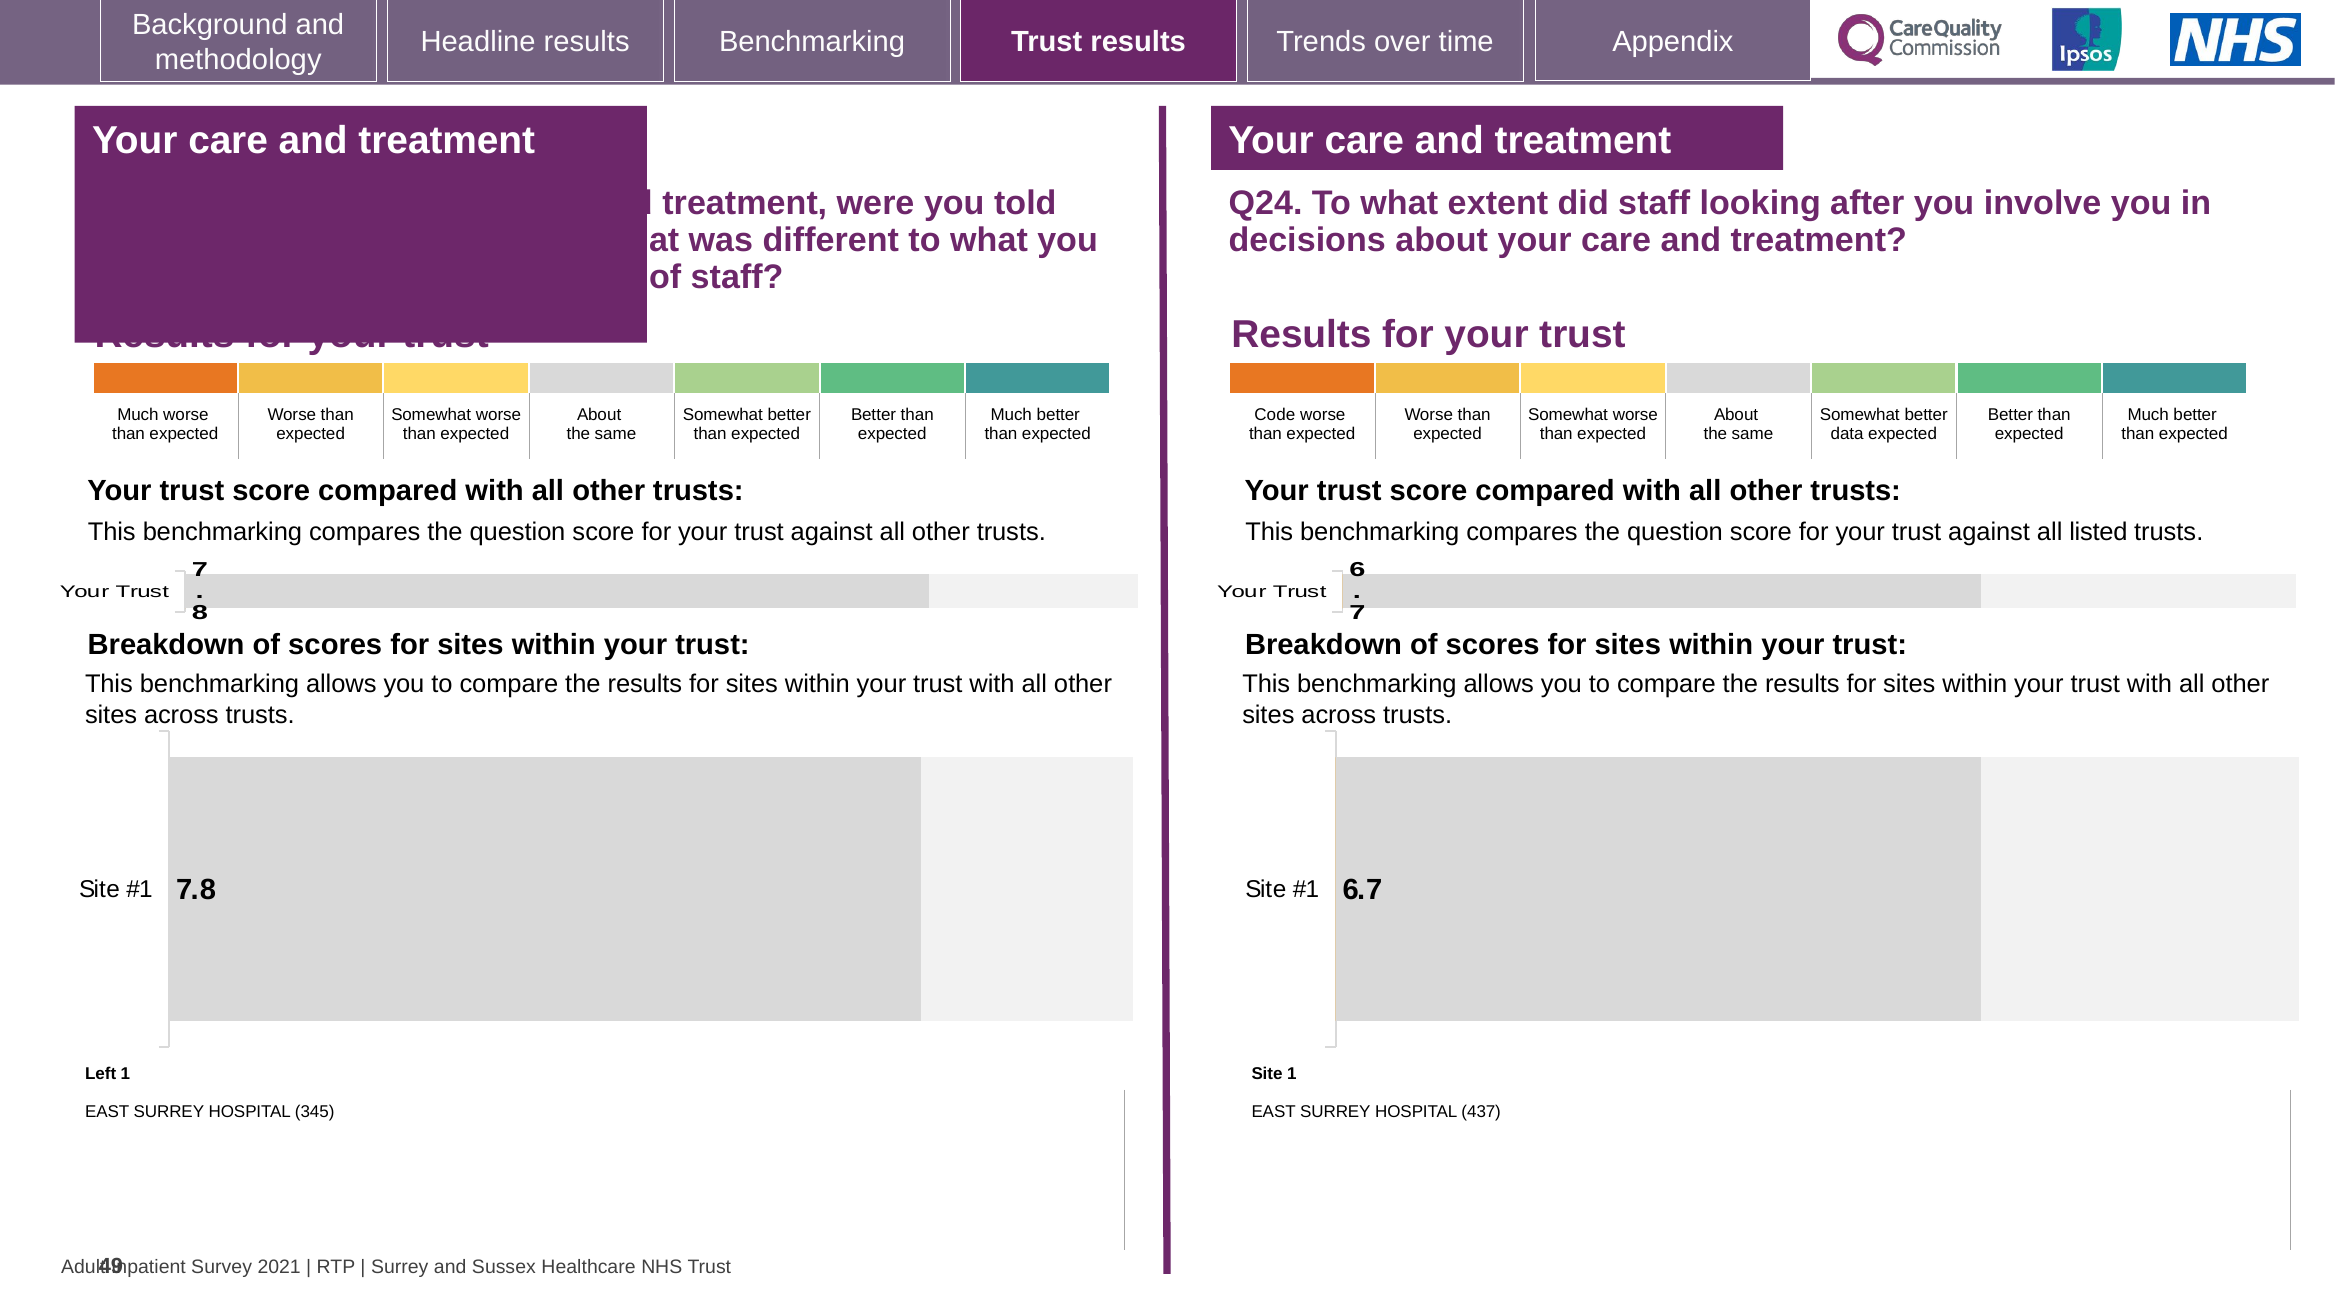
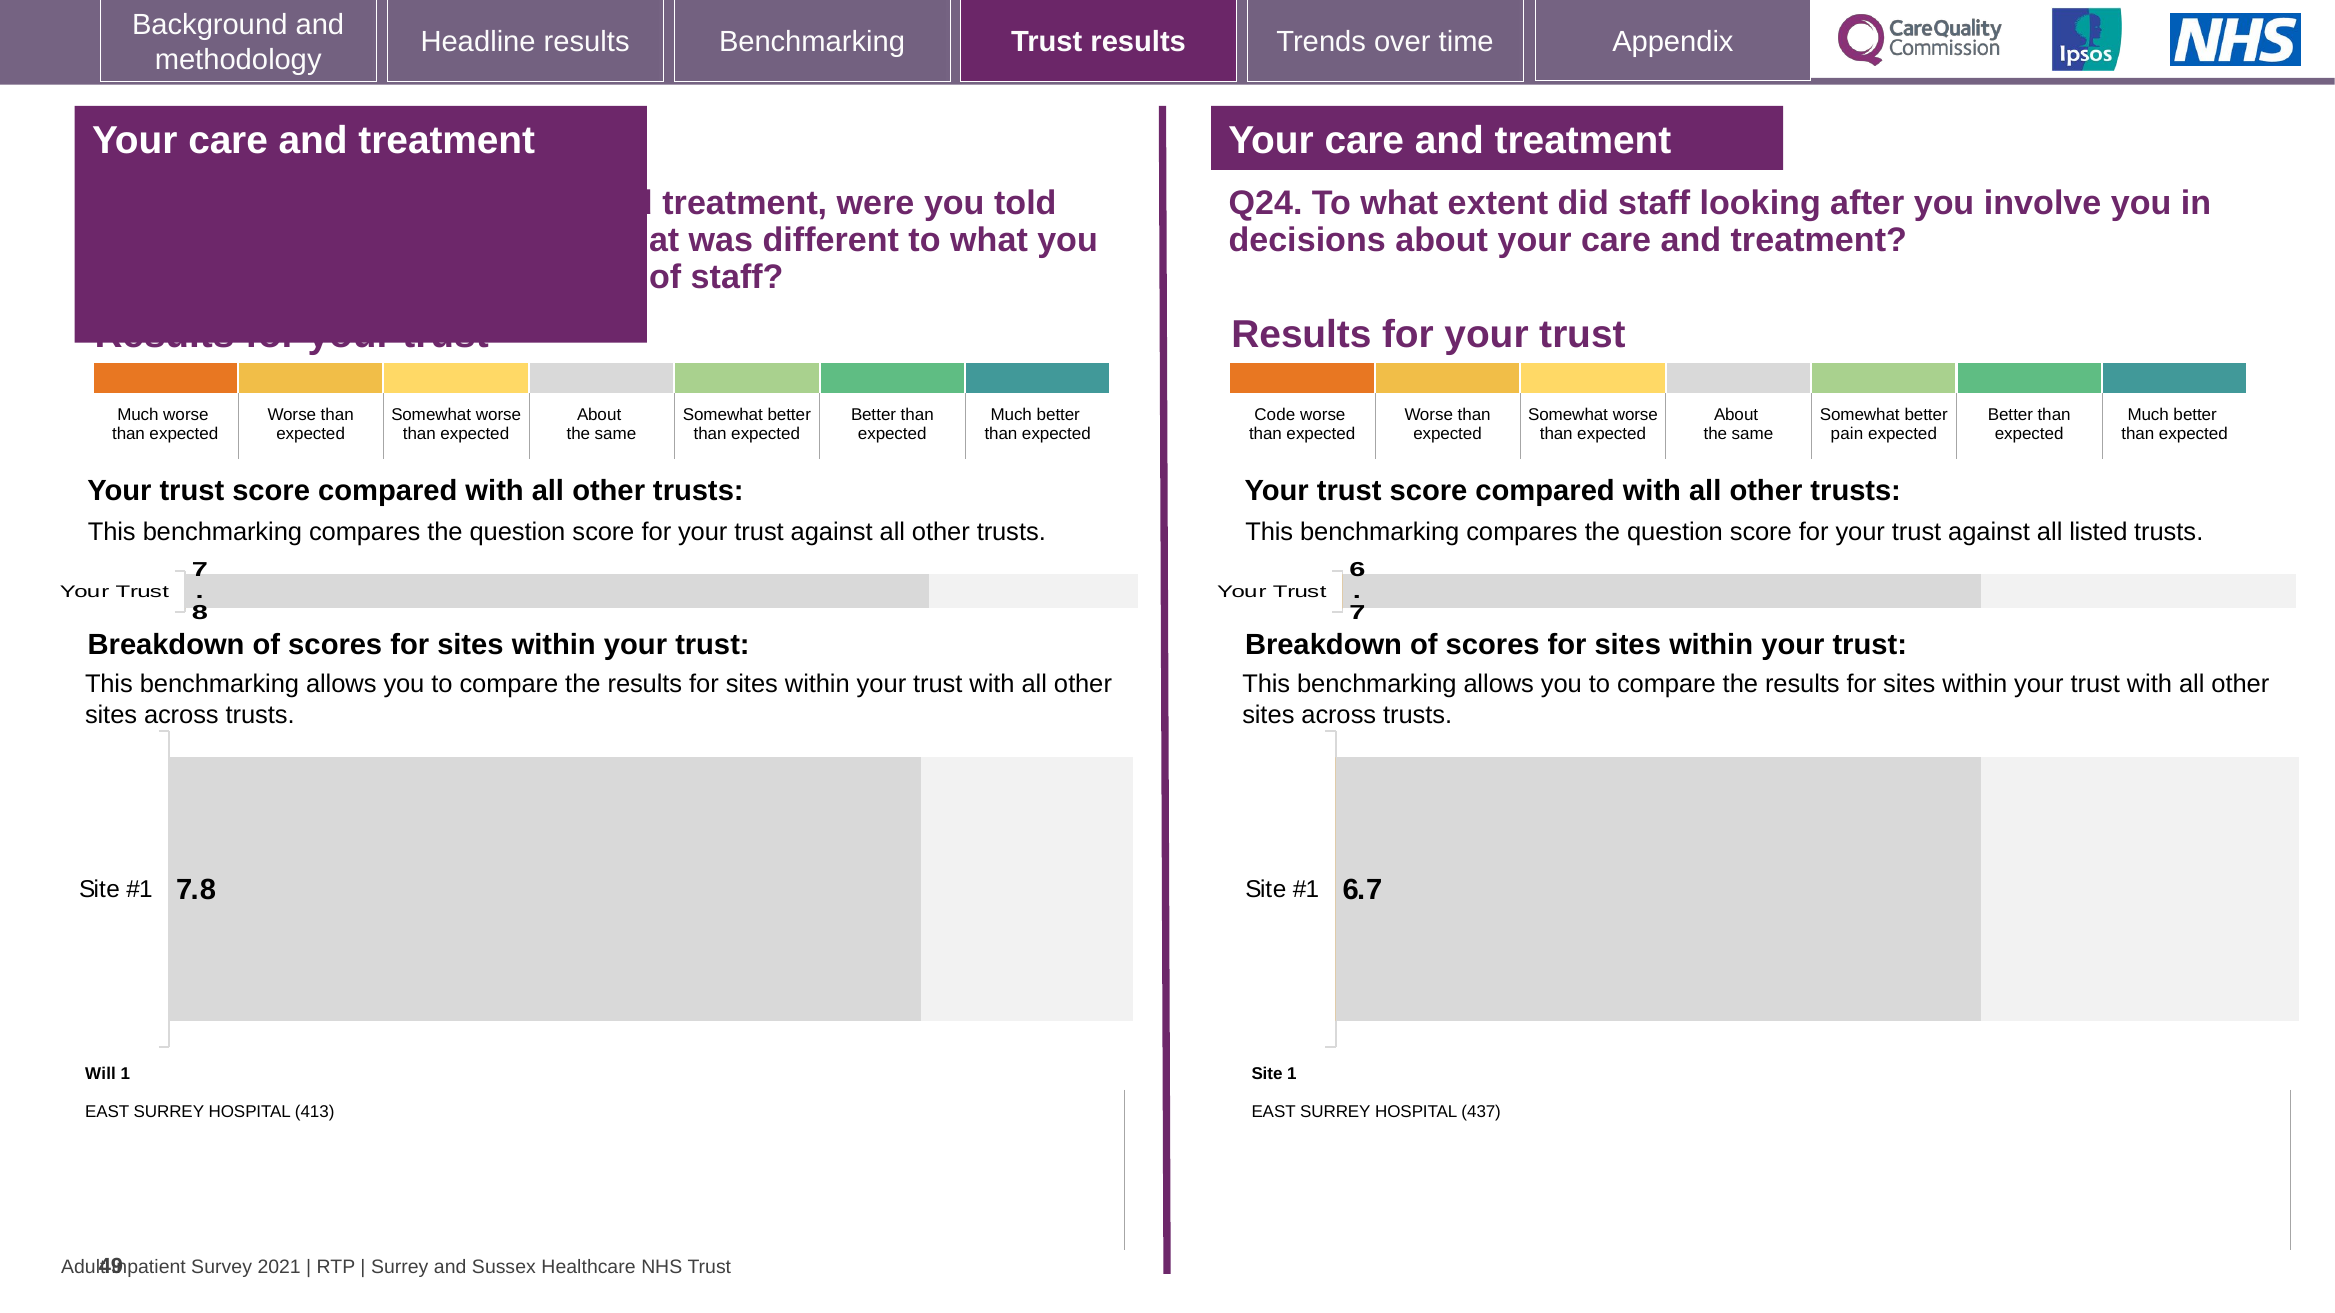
data: data -> pain
Left: Left -> Will
345: 345 -> 413
